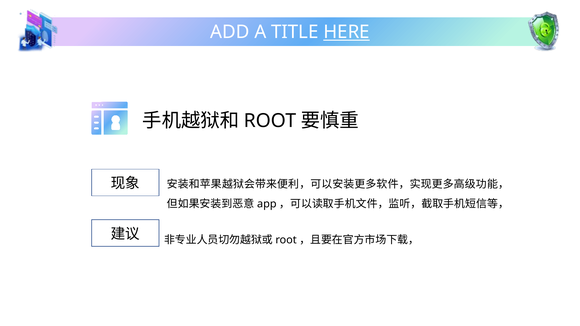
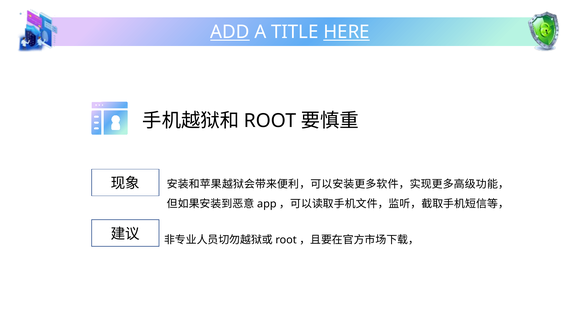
ADD underline: none -> present
